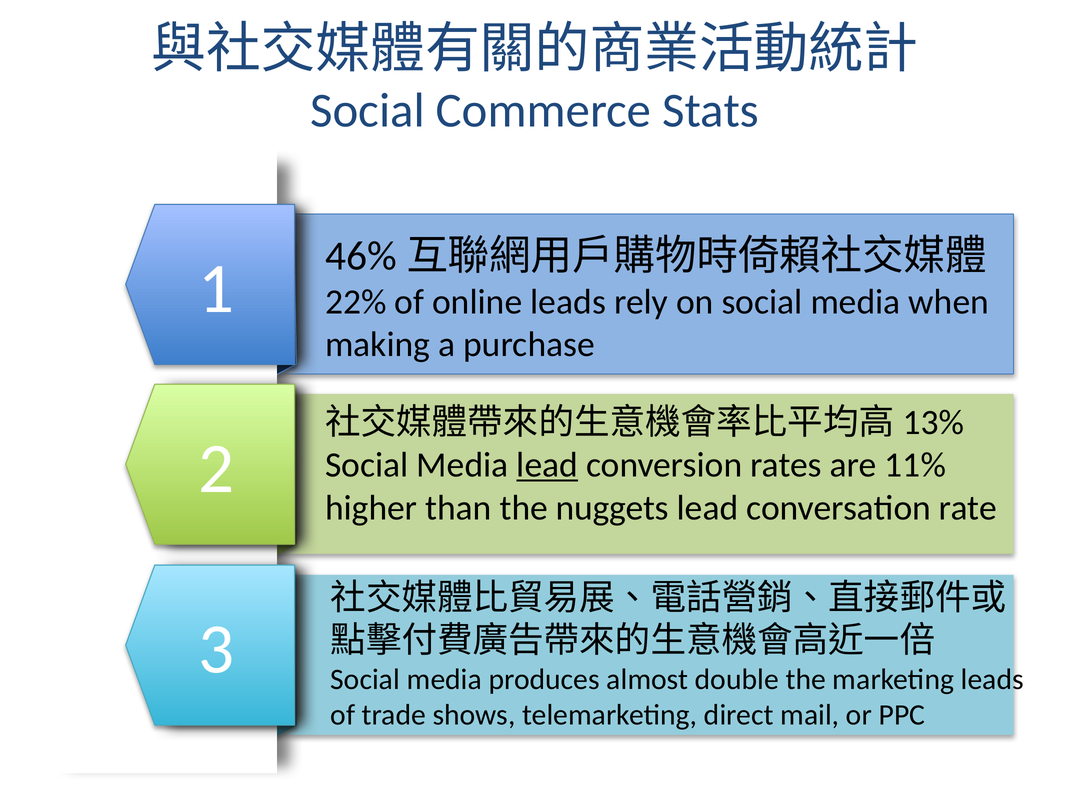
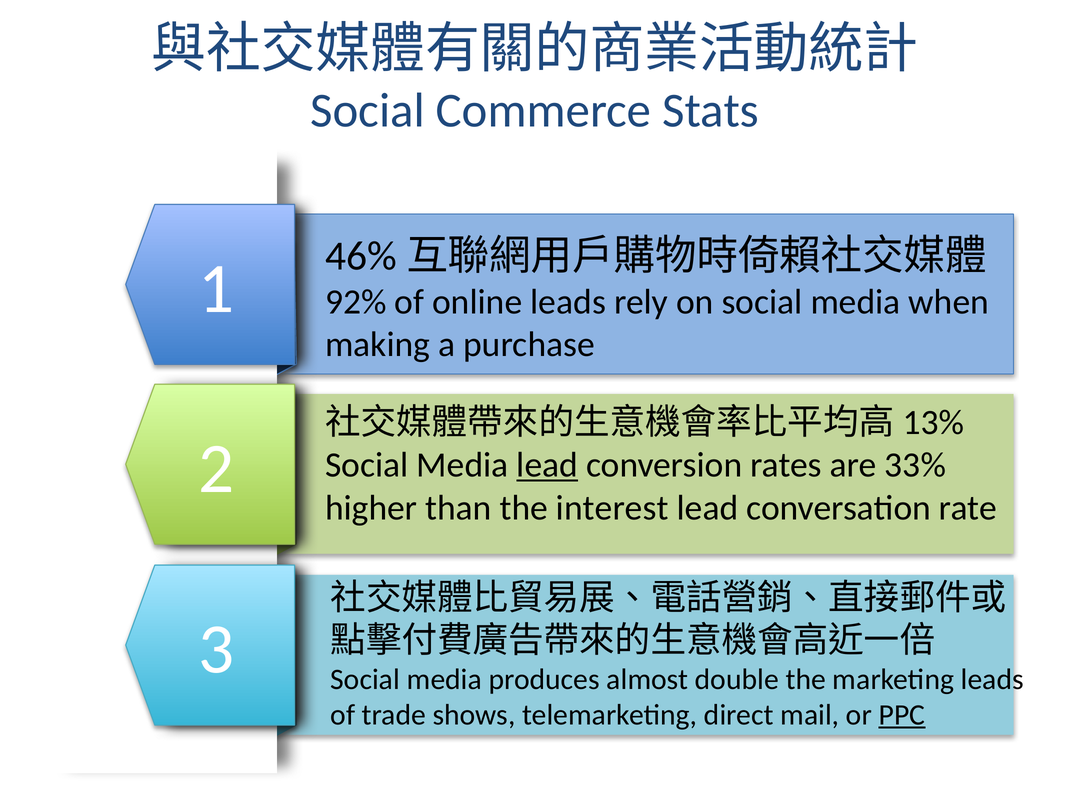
22%: 22% -> 92%
11%: 11% -> 33%
nuggets: nuggets -> interest
PPC underline: none -> present
